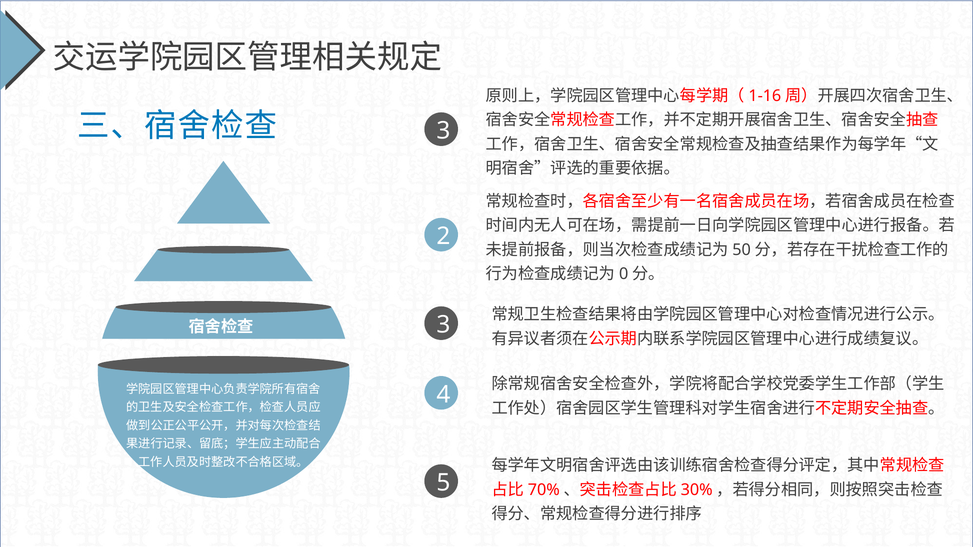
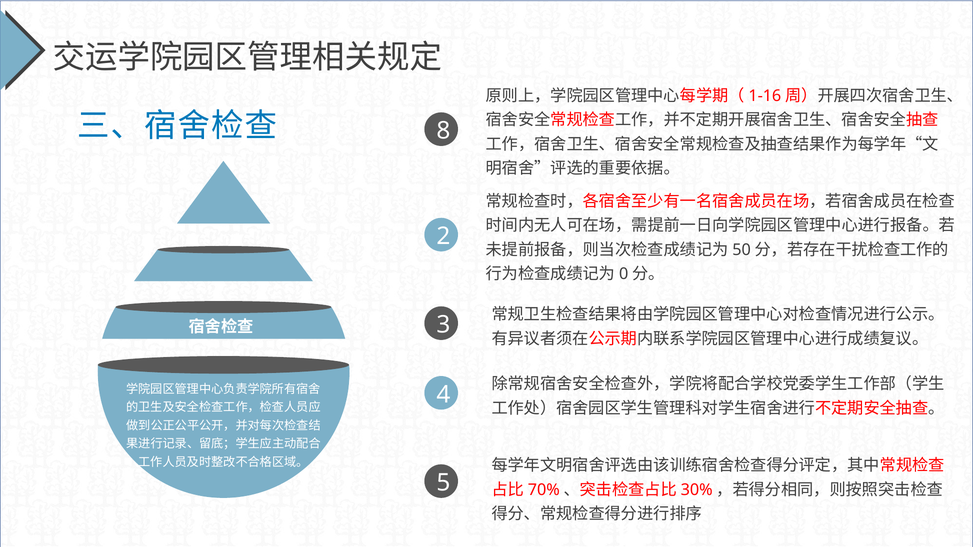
3 at (443, 131): 3 -> 8
